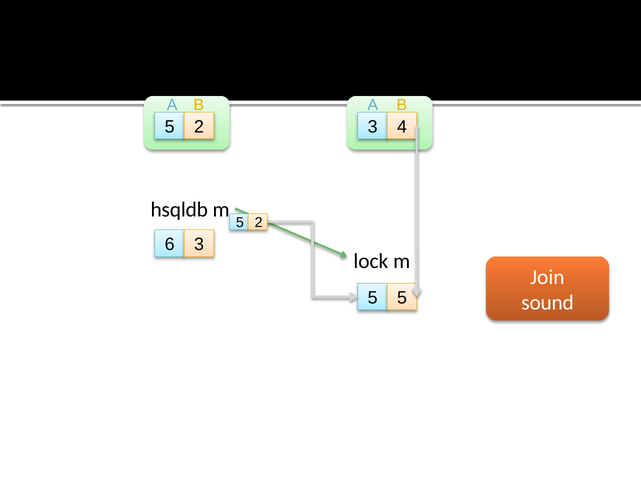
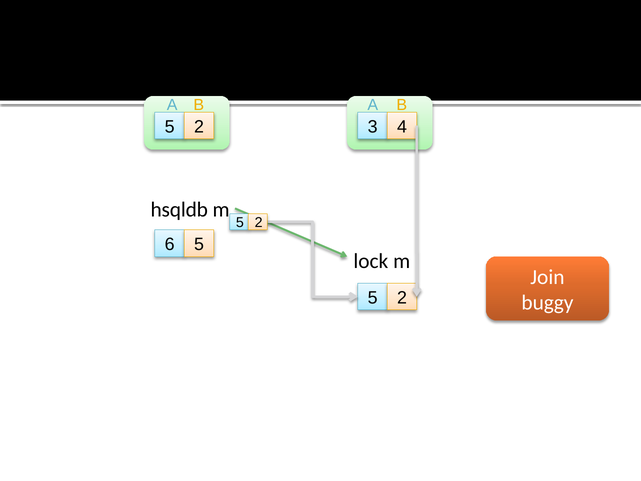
6 3: 3 -> 5
5 at (402, 298): 5 -> 2
sound: sound -> buggy
